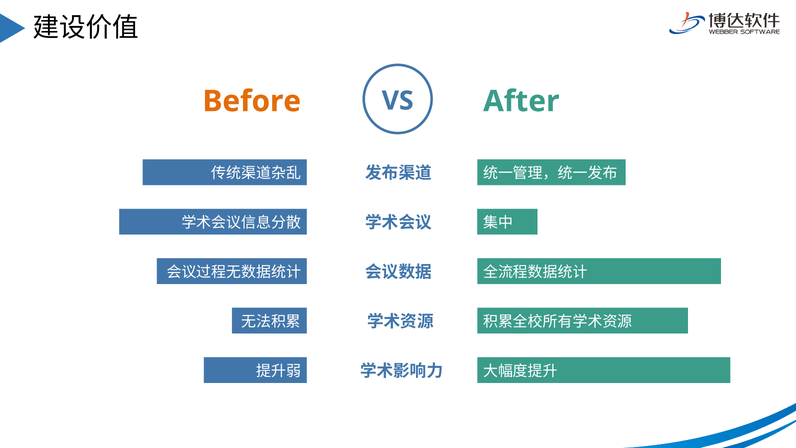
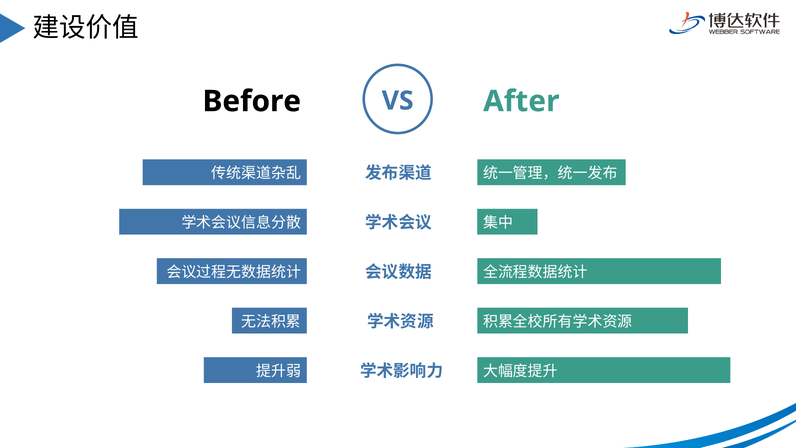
Before colour: orange -> black
